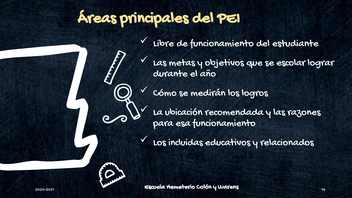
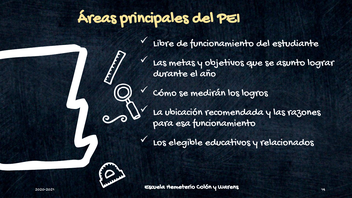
escolar: escolar -> asunto
incluidas: incluidas -> elegible
